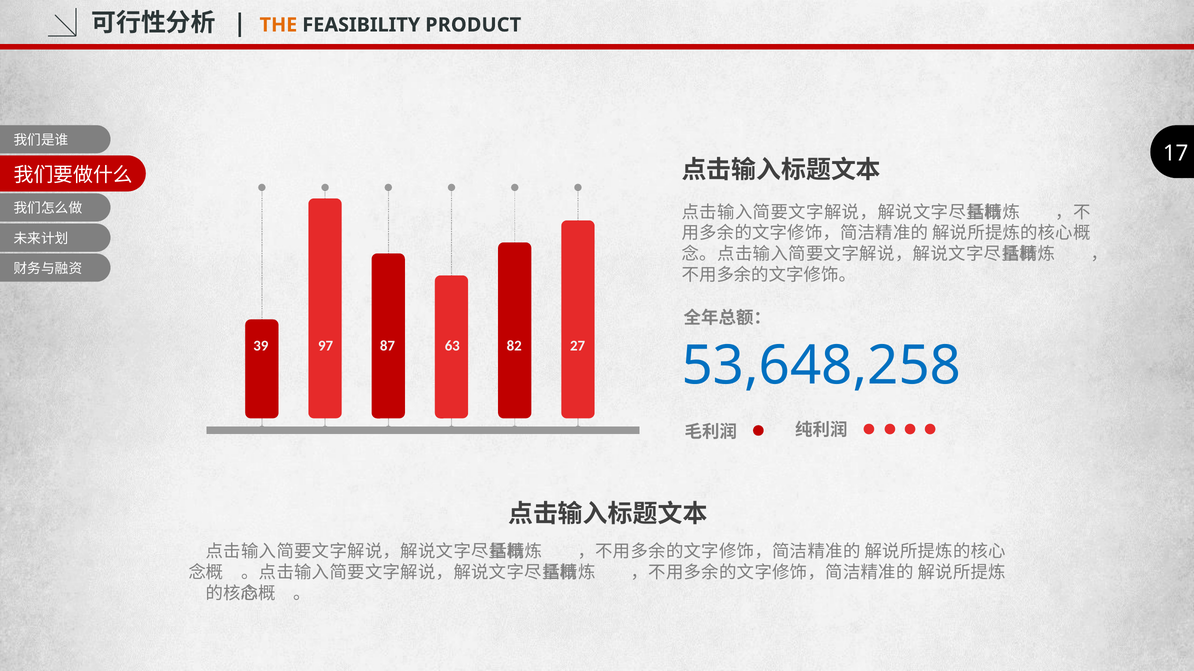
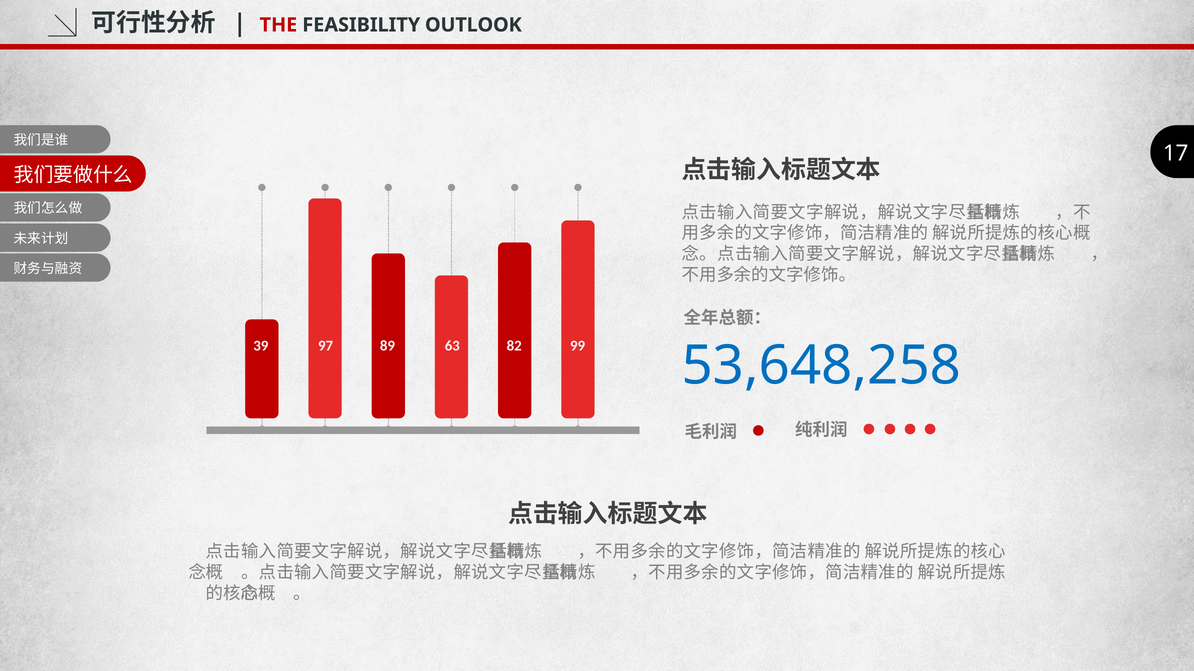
THE colour: orange -> red
PRODUCT: PRODUCT -> OUTLOOK
87: 87 -> 89
27: 27 -> 99
